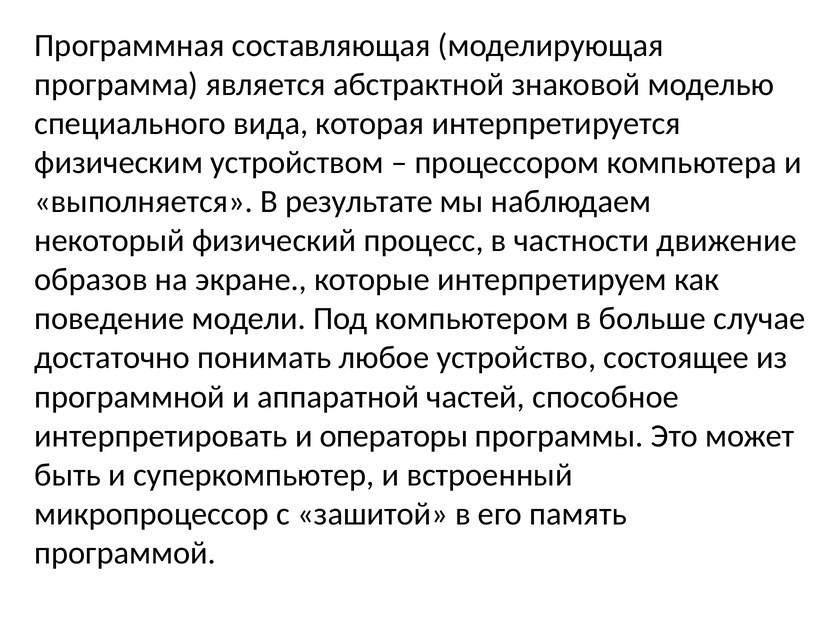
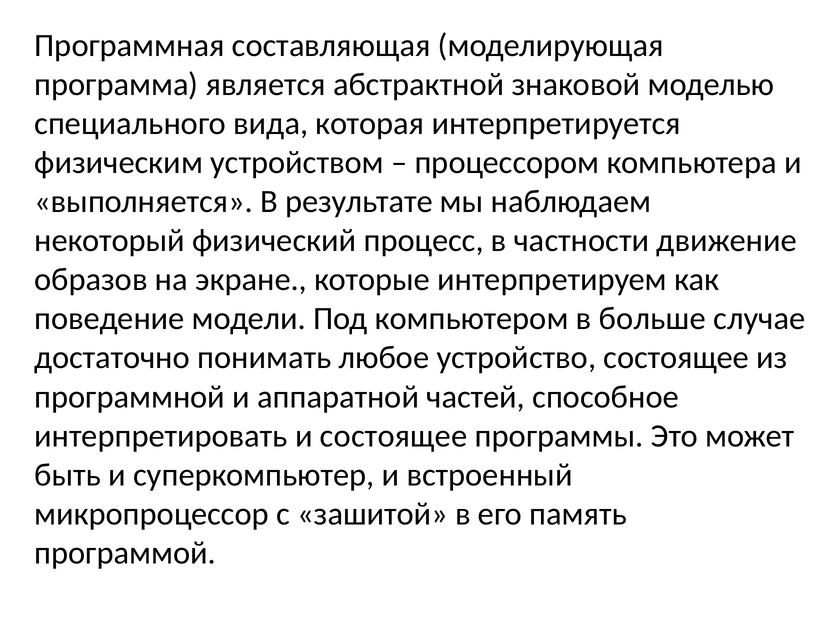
и операторы: операторы -> состоящее
